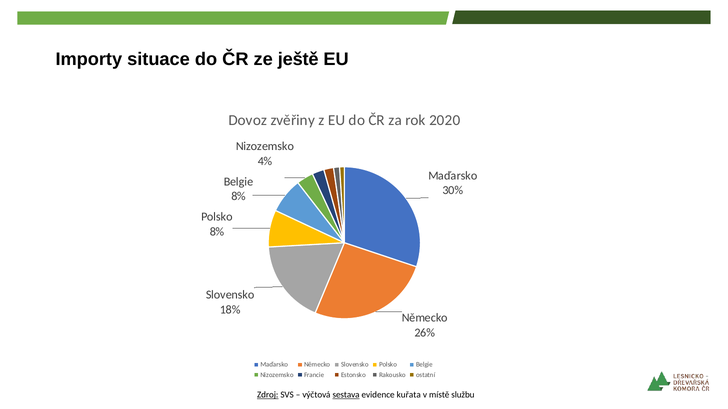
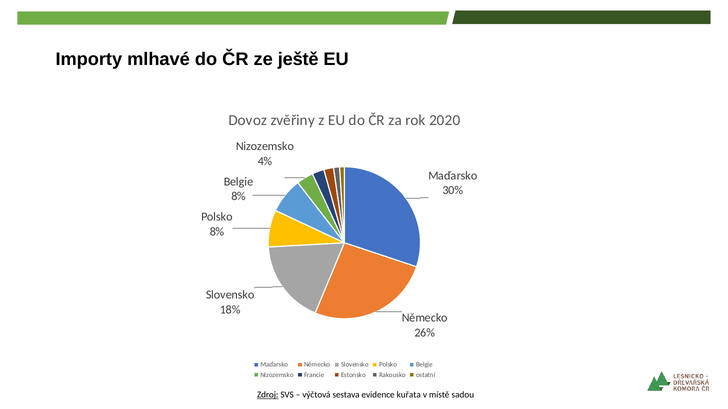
situace: situace -> mlhavé
sestava underline: present -> none
službu: službu -> sadou
